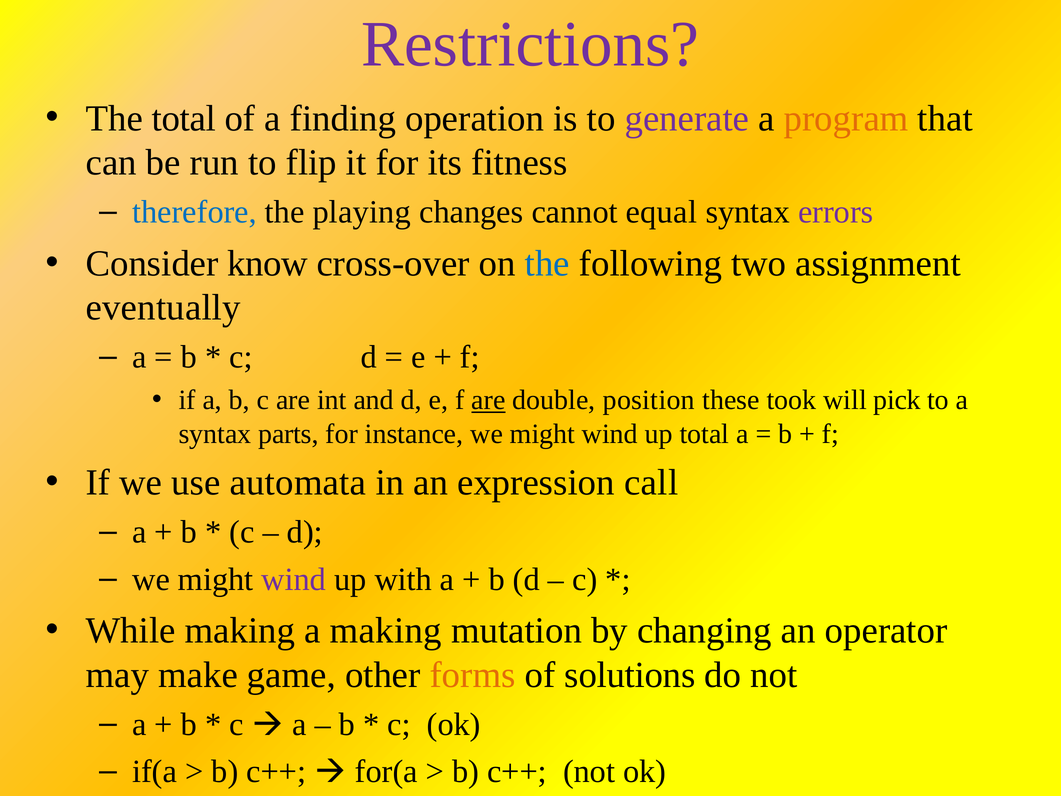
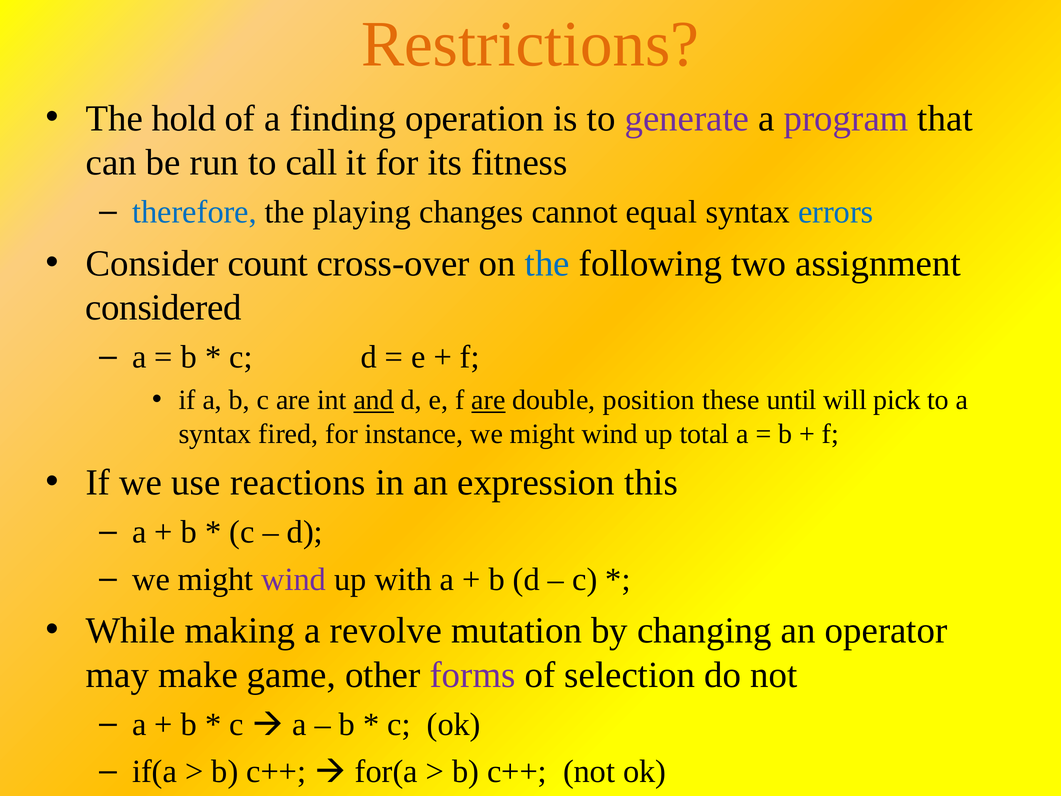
Restrictions colour: purple -> orange
The total: total -> hold
program colour: orange -> purple
flip: flip -> call
errors colour: purple -> blue
know: know -> count
eventually: eventually -> considered
and underline: none -> present
took: took -> until
parts: parts -> fired
automata: automata -> reactions
call: call -> this
a making: making -> revolve
forms colour: orange -> purple
solutions: solutions -> selection
